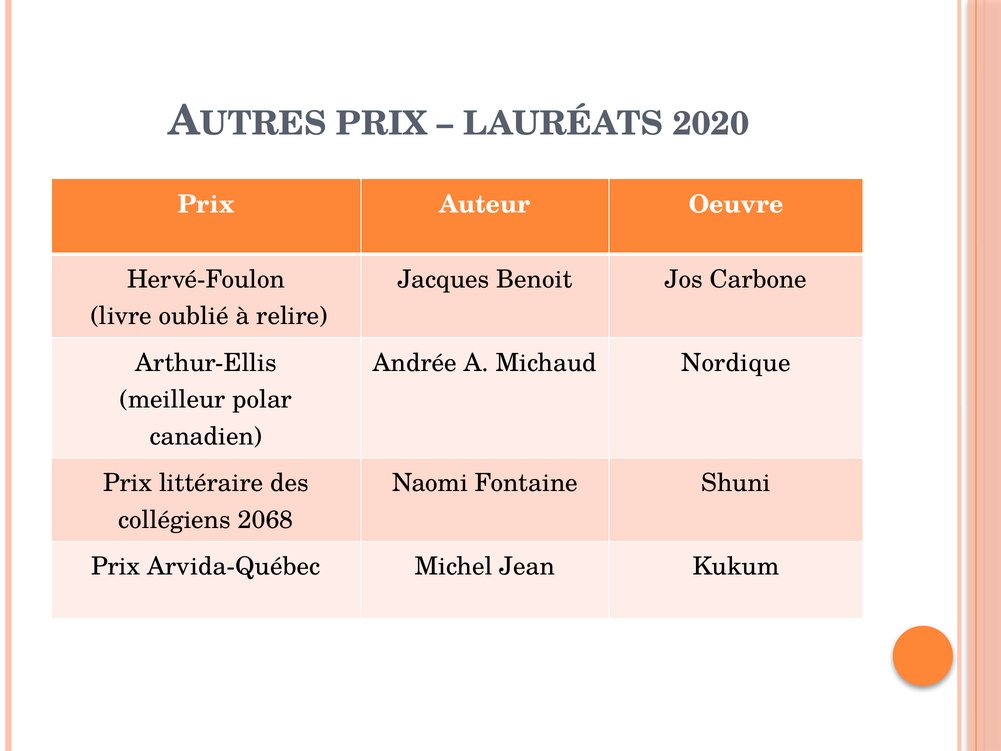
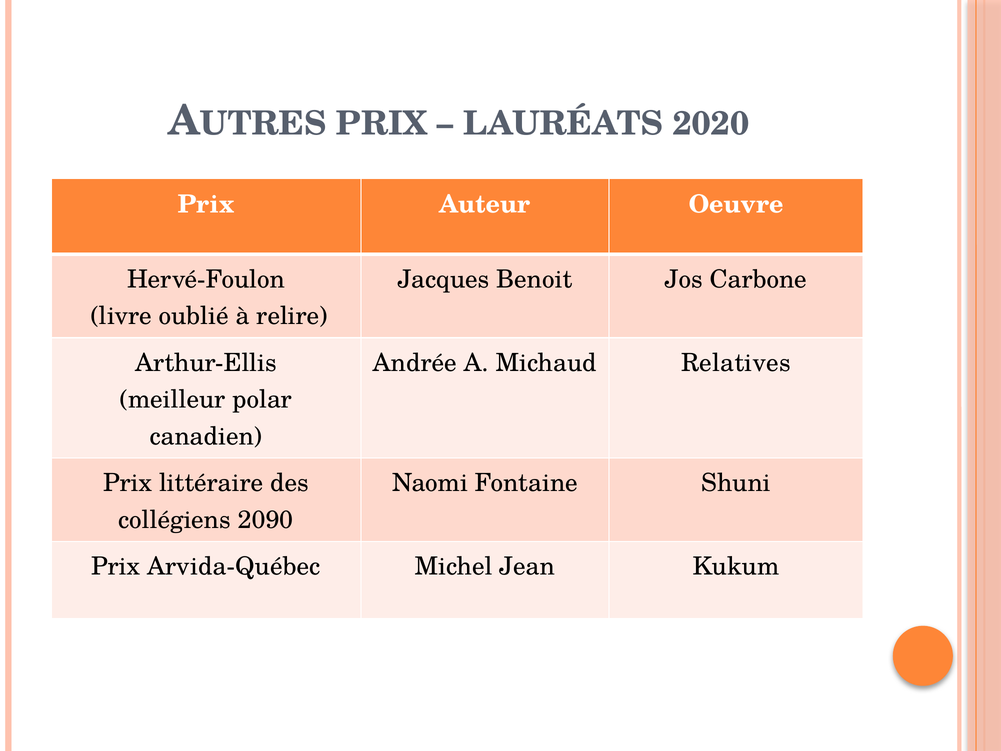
Nordique: Nordique -> Relatives
2068: 2068 -> 2090
